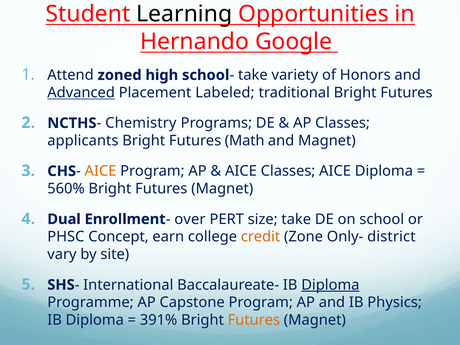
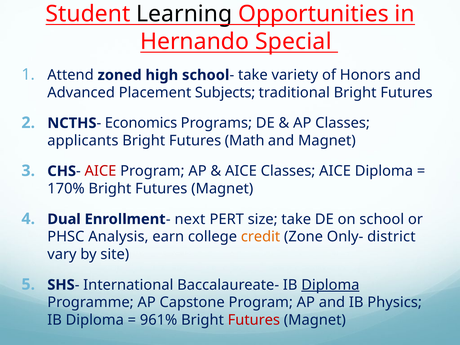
Google: Google -> Special
Advanced underline: present -> none
Labeled: Labeled -> Subjects
Chemistry: Chemistry -> Economics
AICE at (100, 171) colour: orange -> red
560%: 560% -> 170%
over: over -> next
Concept: Concept -> Analysis
391%: 391% -> 961%
Futures at (254, 320) colour: orange -> red
